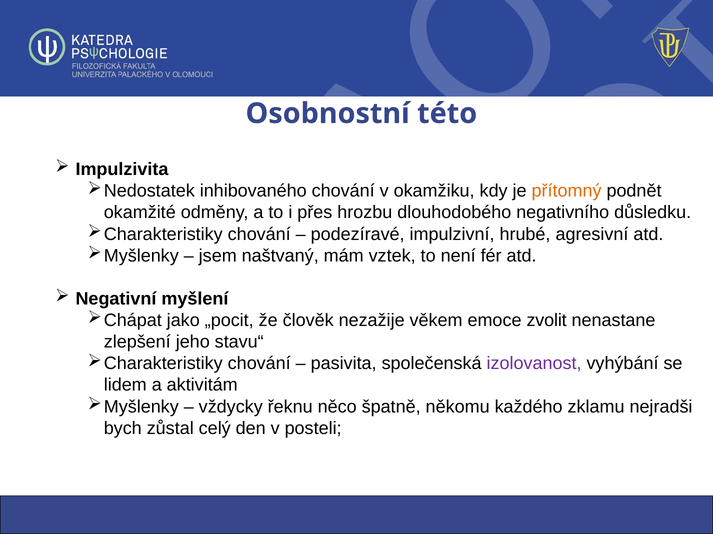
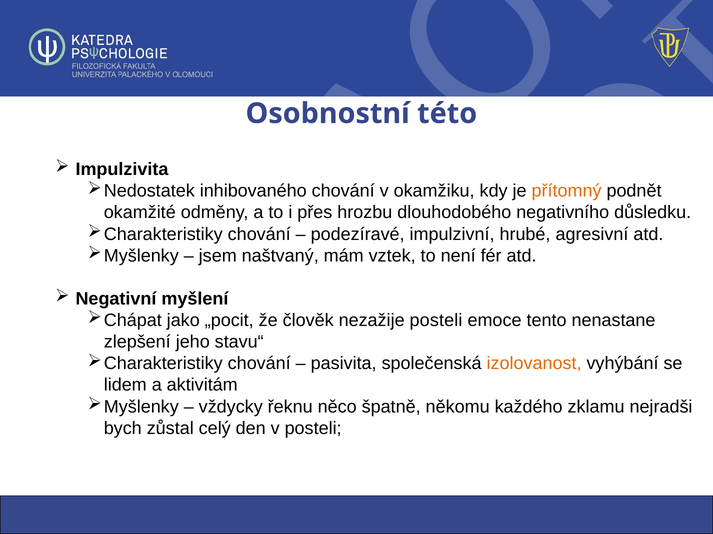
nezažije věkem: věkem -> posteli
zvolit: zvolit -> tento
izolovanost colour: purple -> orange
